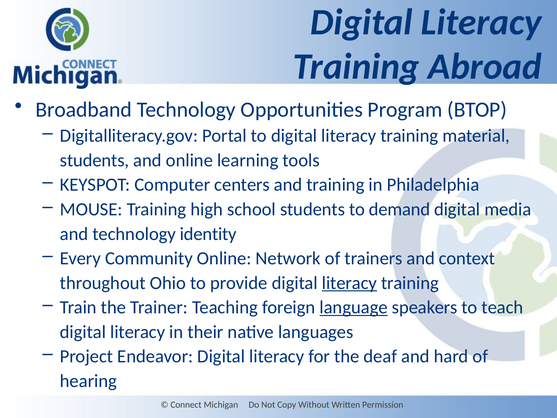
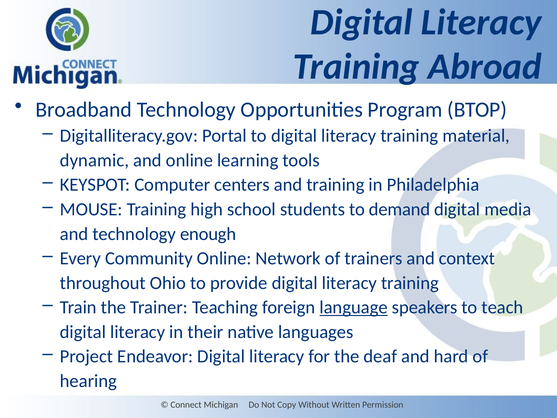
students at (95, 160): students -> dynamic
identity: identity -> enough
literacy at (349, 283) underline: present -> none
